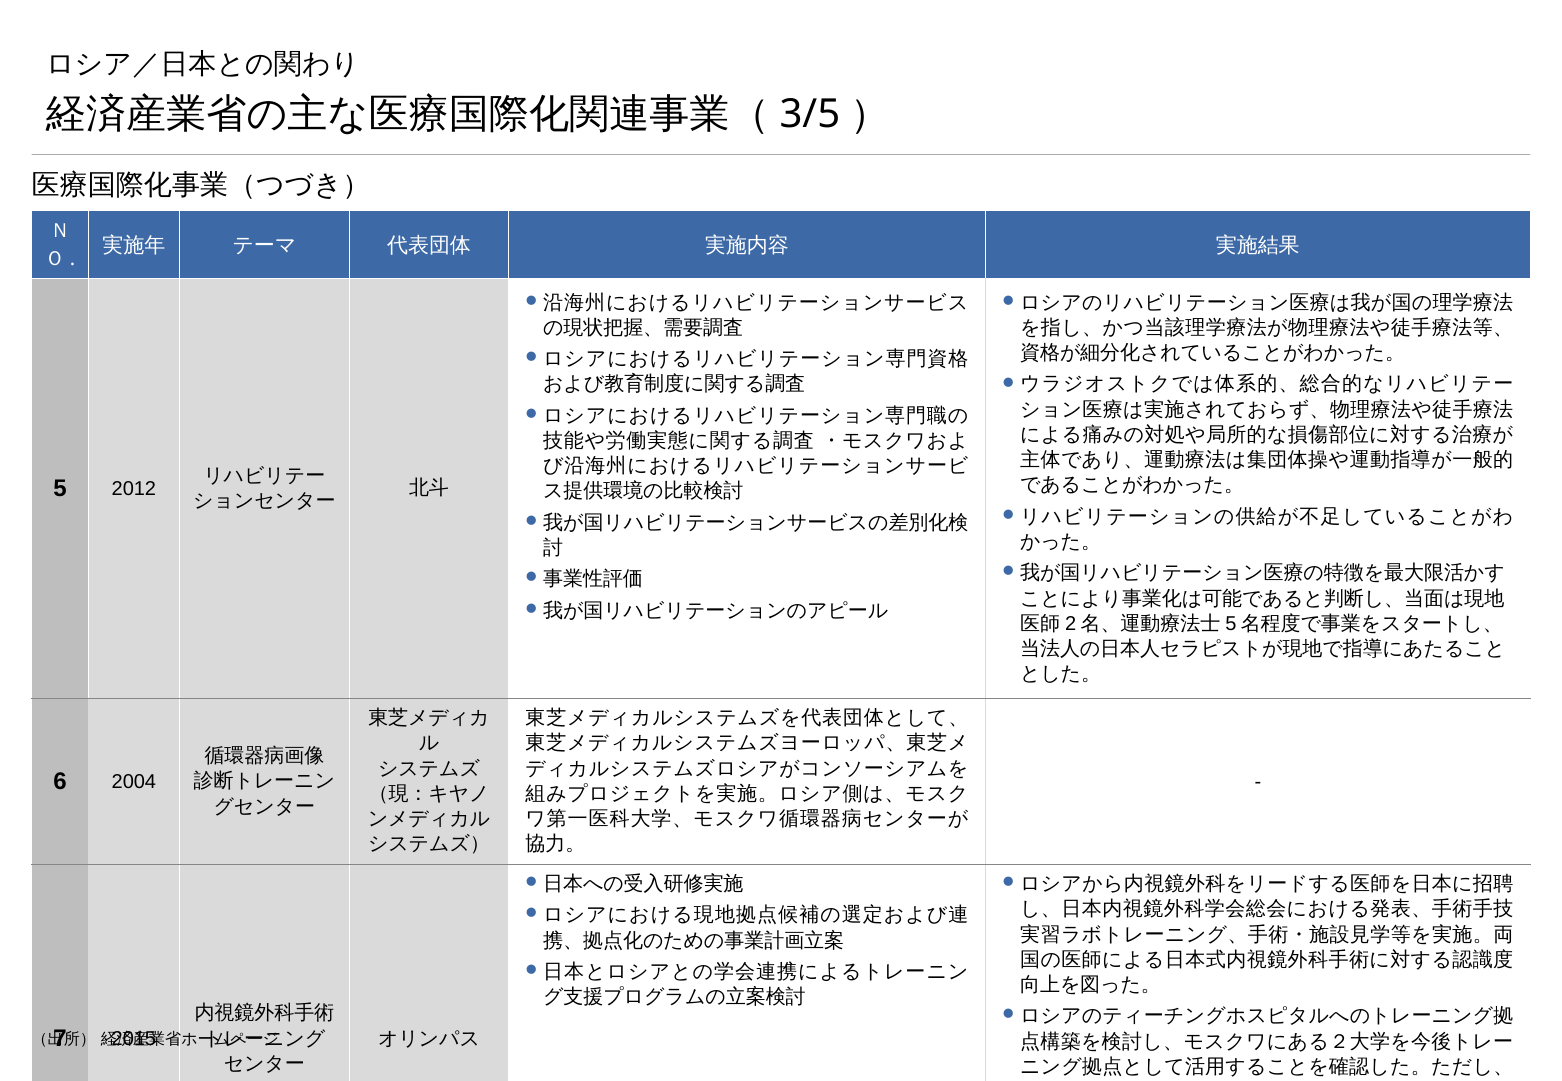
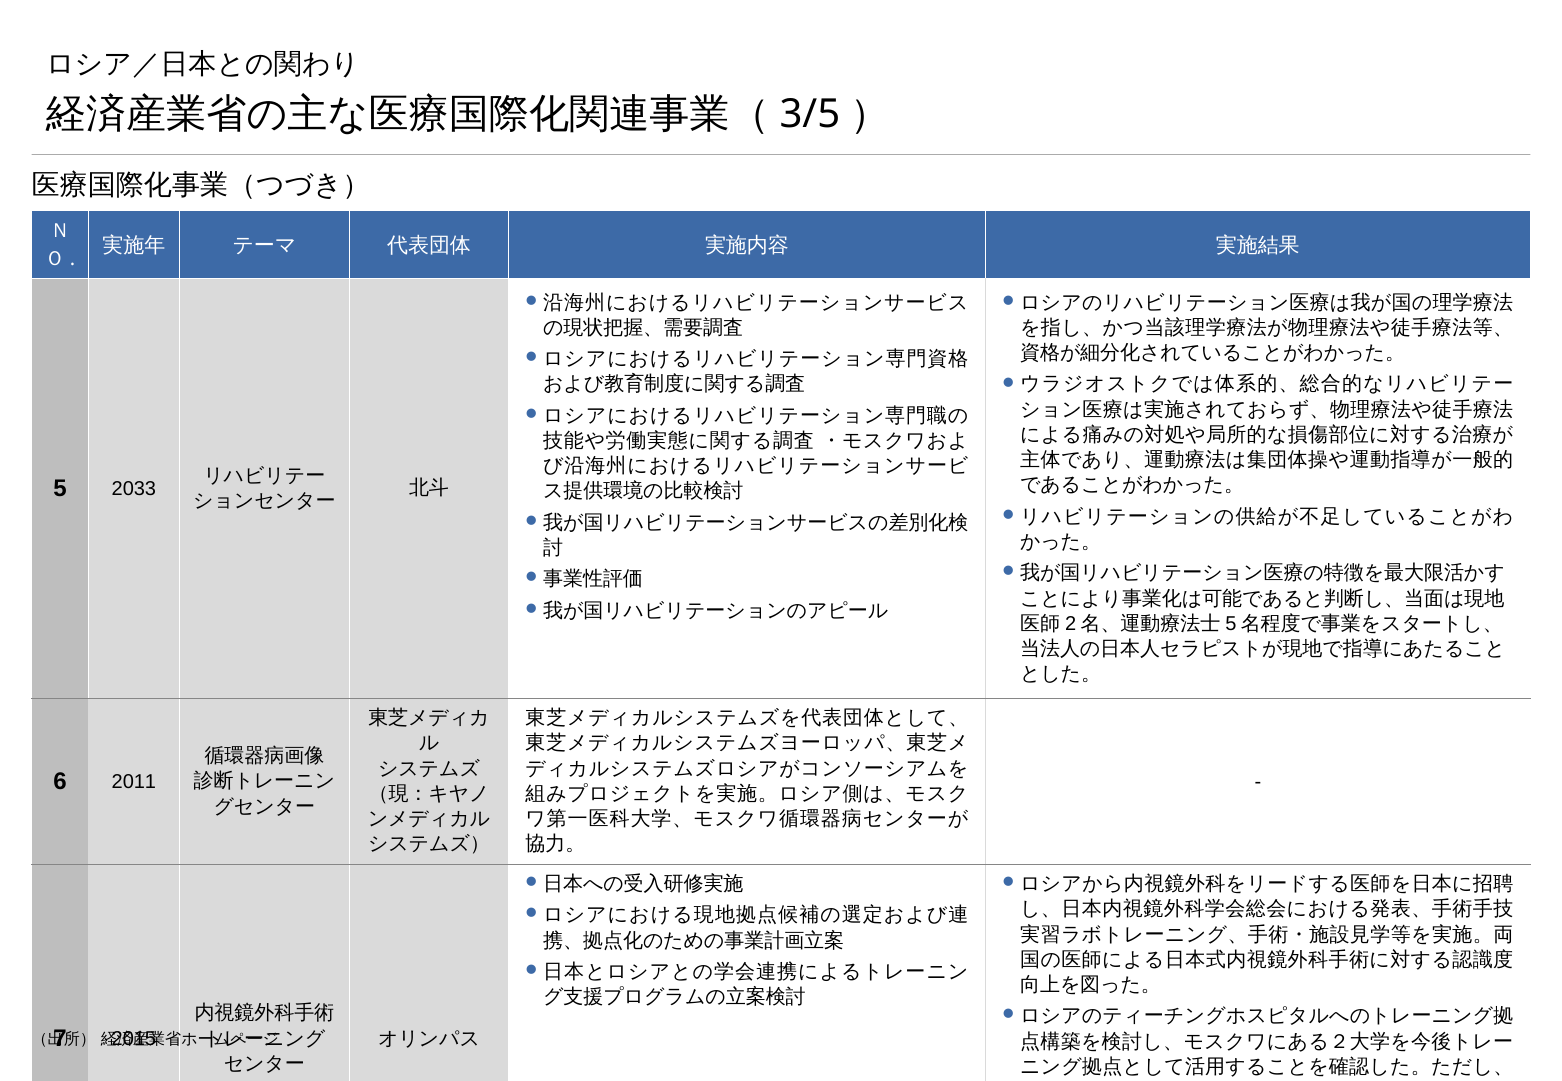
2012: 2012 -> 2033
2004: 2004 -> 2011
